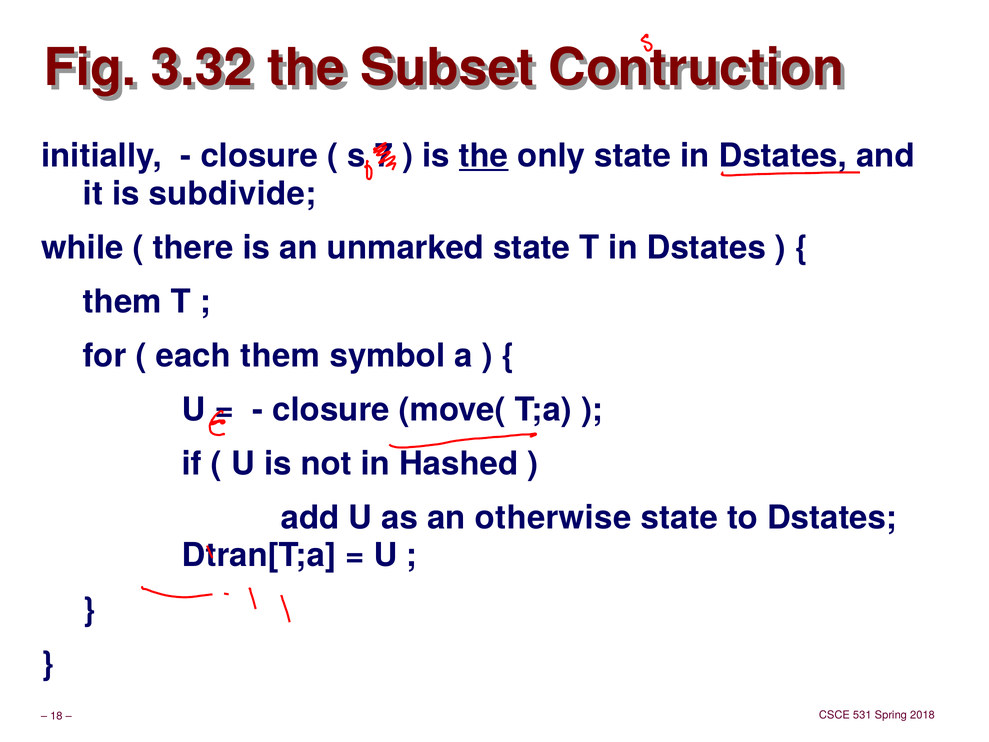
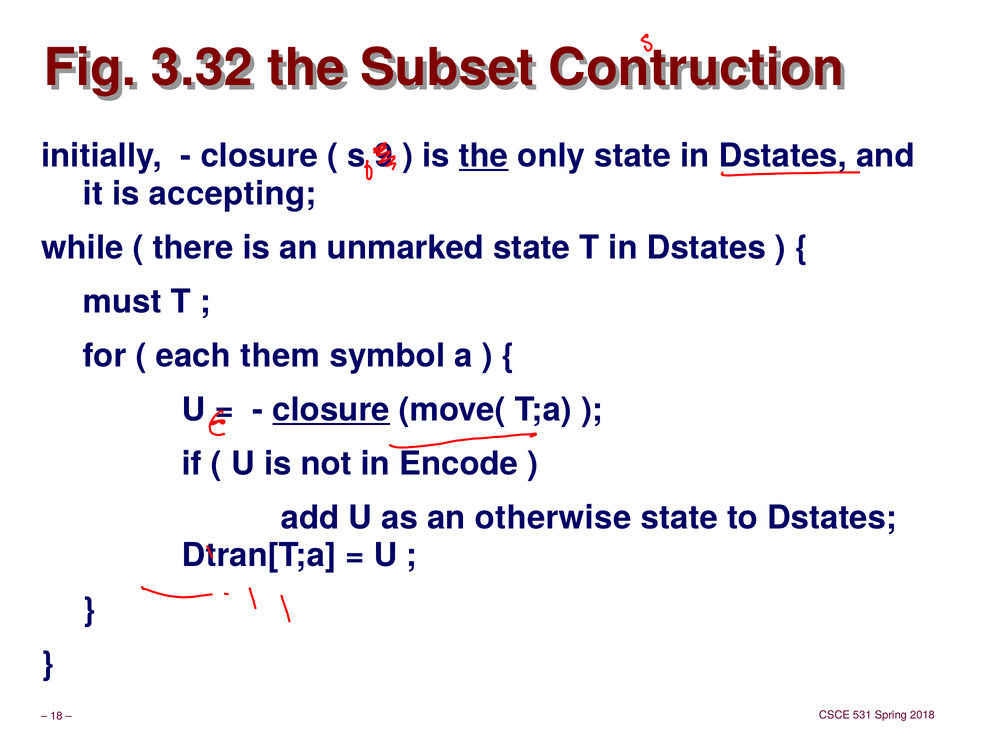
7: 7 -> 9
subdivide: subdivide -> accepting
them at (122, 302): them -> must
closure at (331, 410) underline: none -> present
Hashed: Hashed -> Encode
